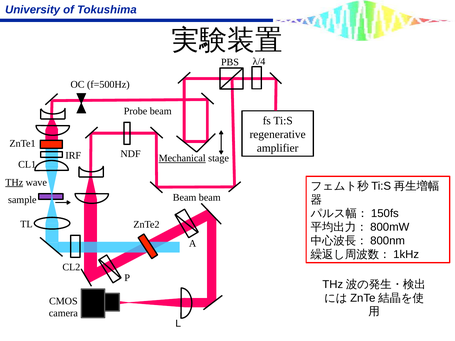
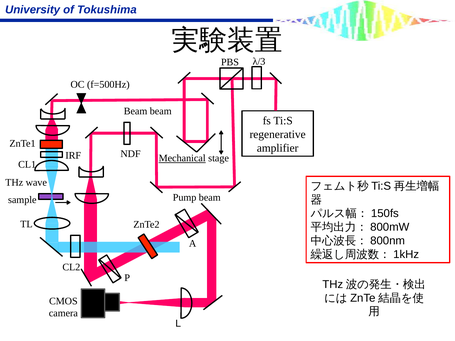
λ/4: λ/4 -> λ/3
Probe at (136, 111): Probe -> Beam
THz underline: present -> none
Beam at (185, 198): Beam -> Pump
